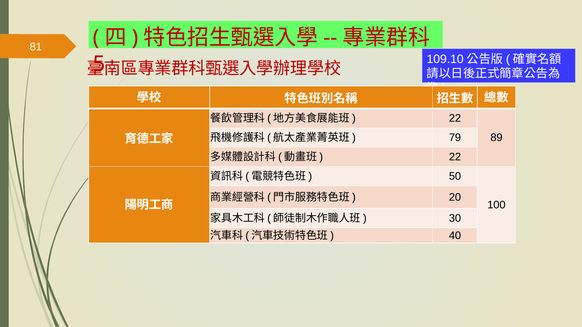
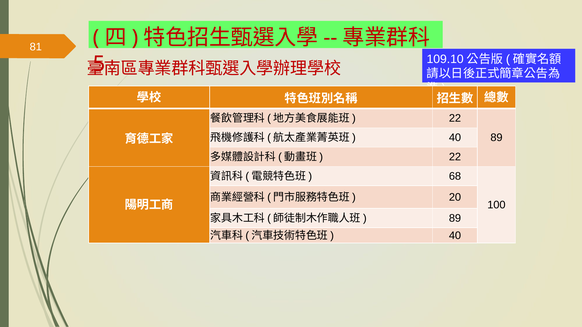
79 at (455, 138): 79 -> 40
50: 50 -> 68
30 at (455, 218): 30 -> 89
